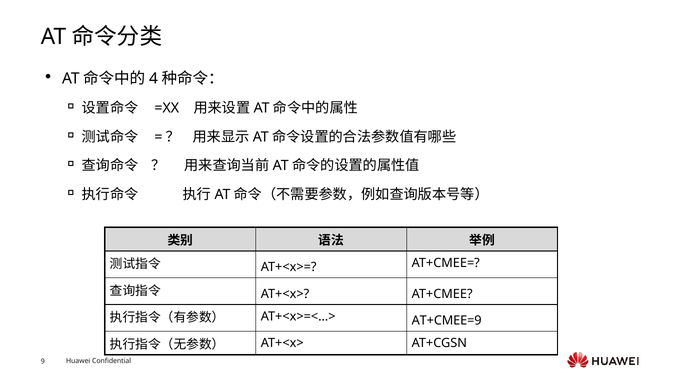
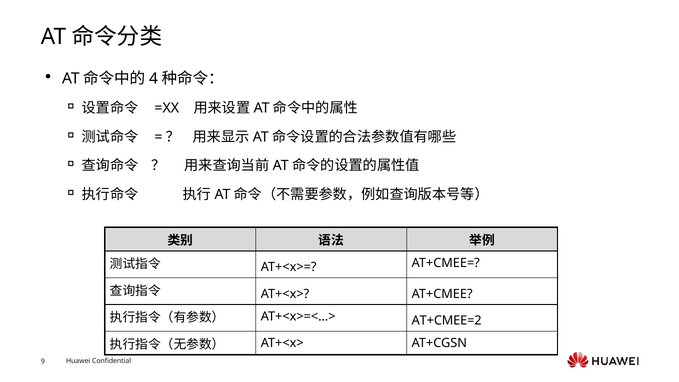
AT+CMEE=9: AT+CMEE=9 -> AT+CMEE=2
